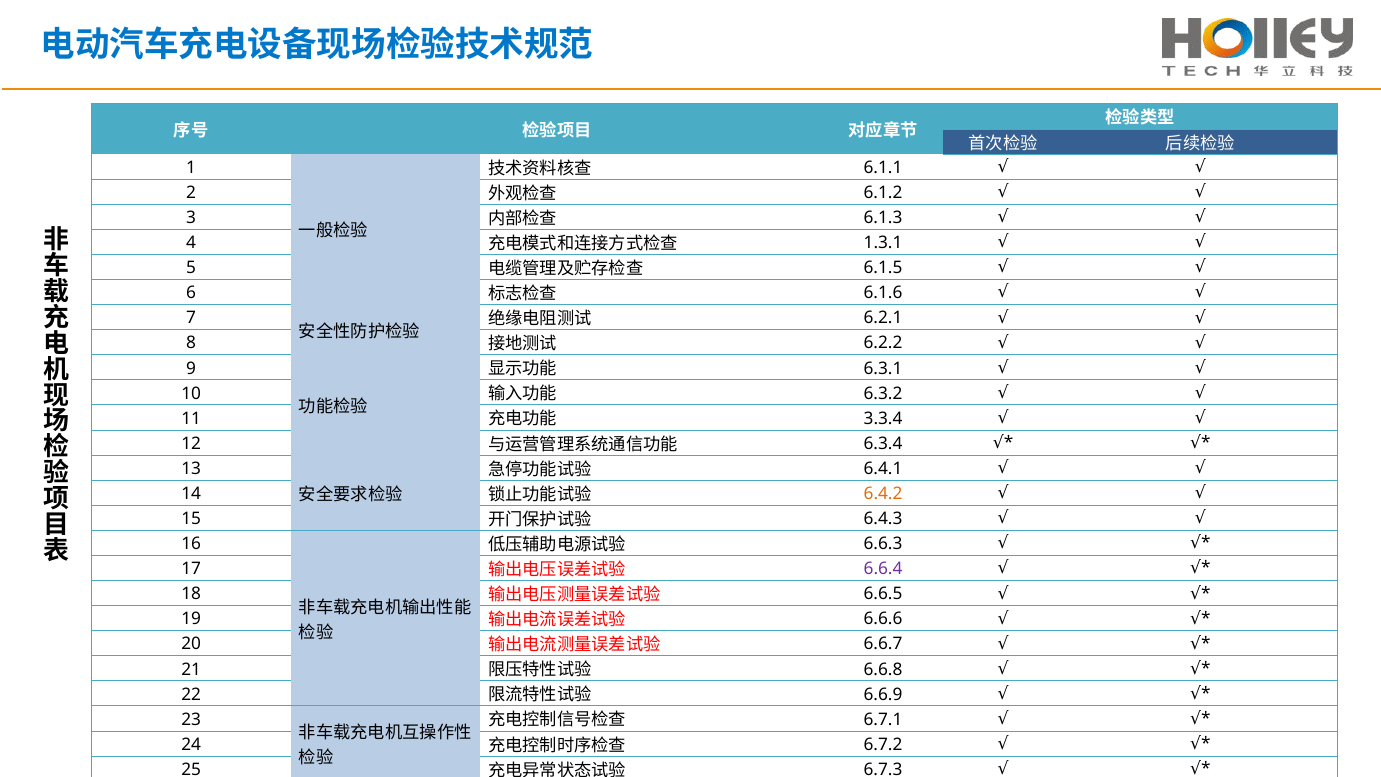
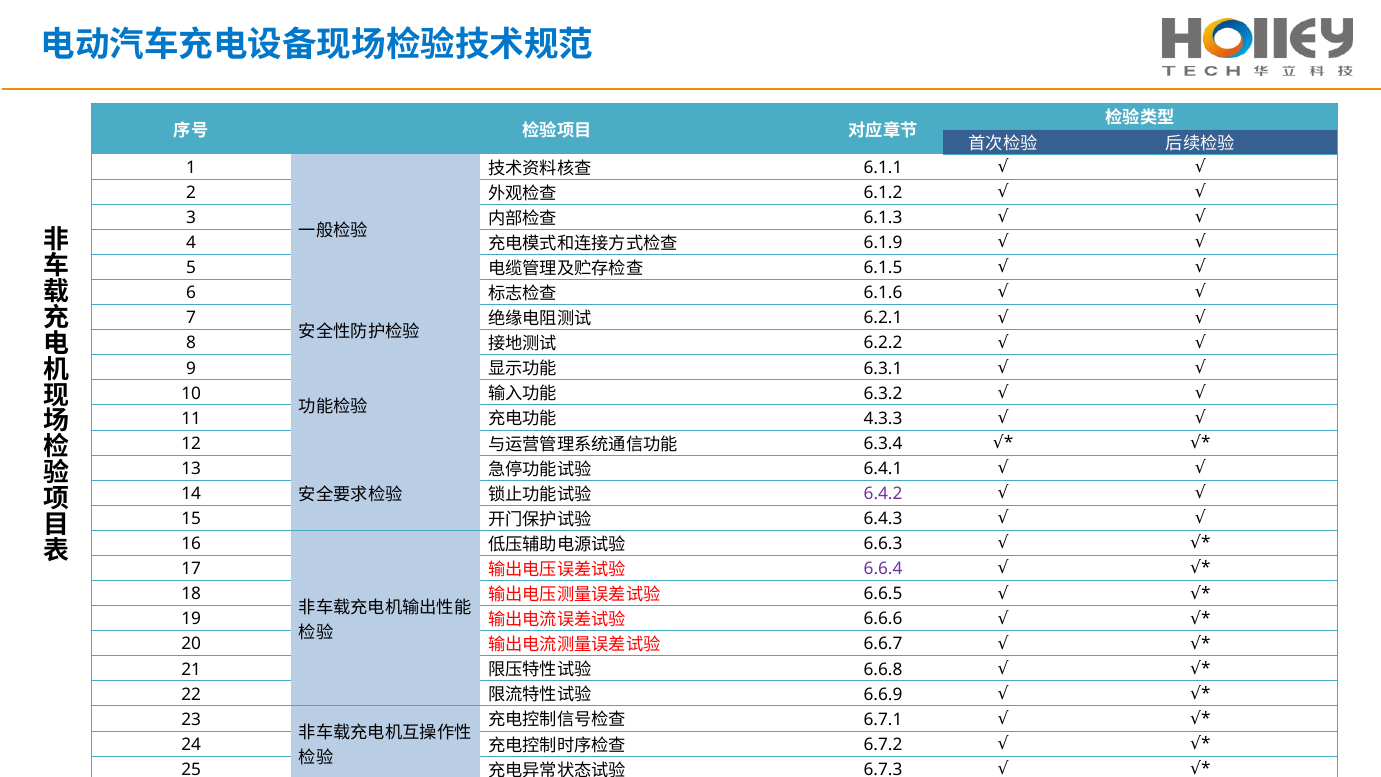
1.3.1: 1.3.1 -> 6.1.9
3.3.4: 3.3.4 -> 4.3.3
6.4.2 colour: orange -> purple
